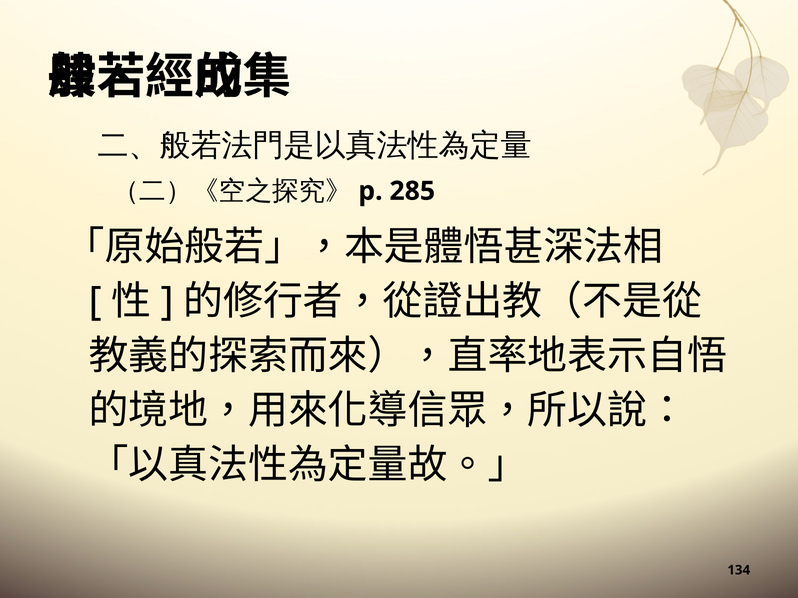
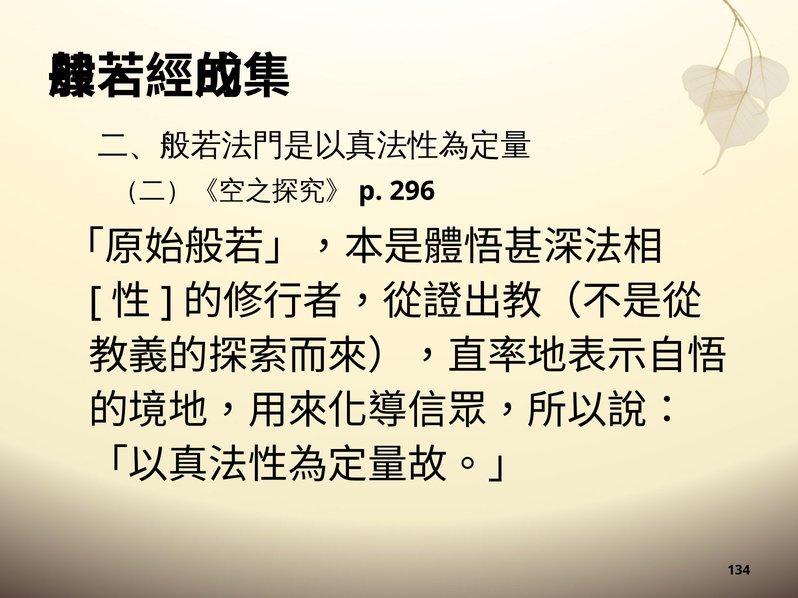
285: 285 -> 296
